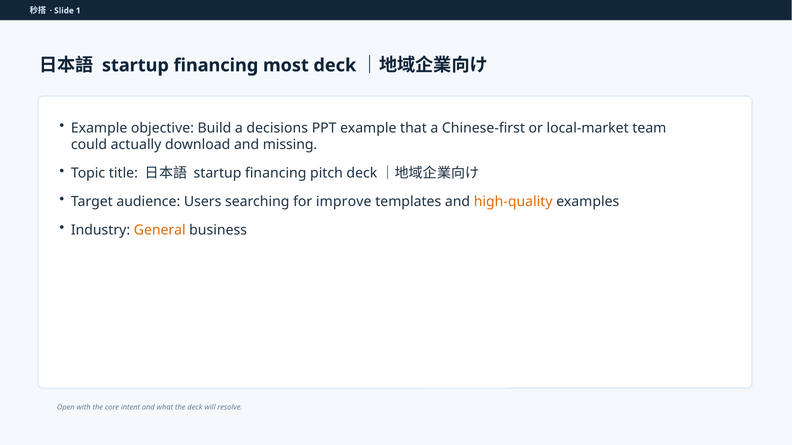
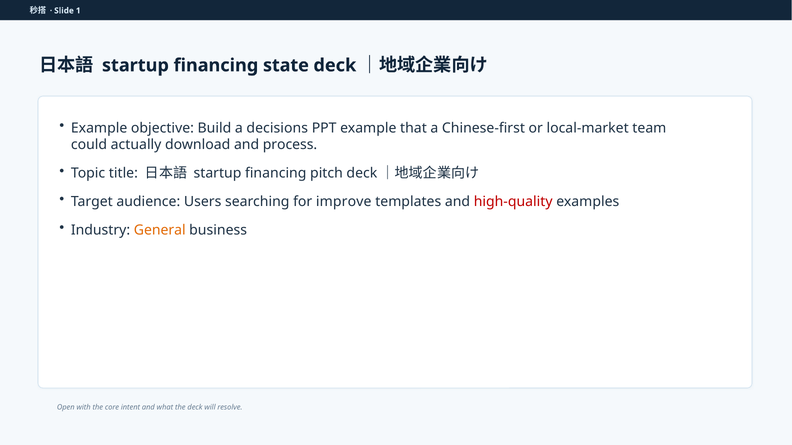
most: most -> state
missing: missing -> process
high-quality colour: orange -> red
